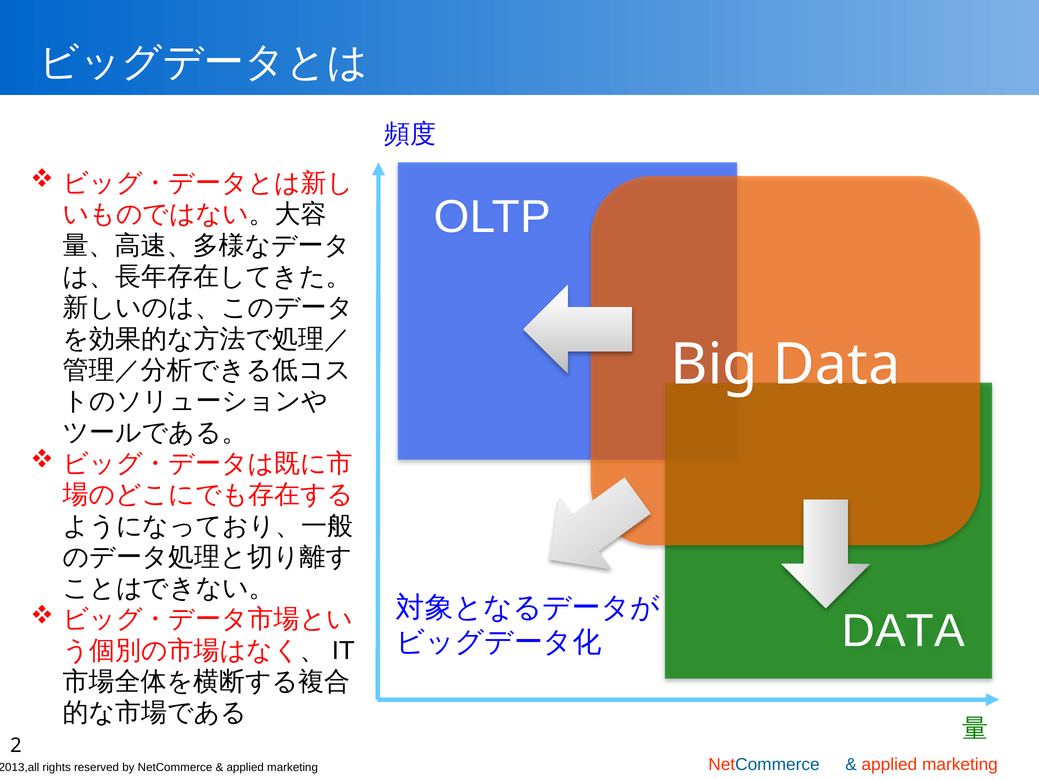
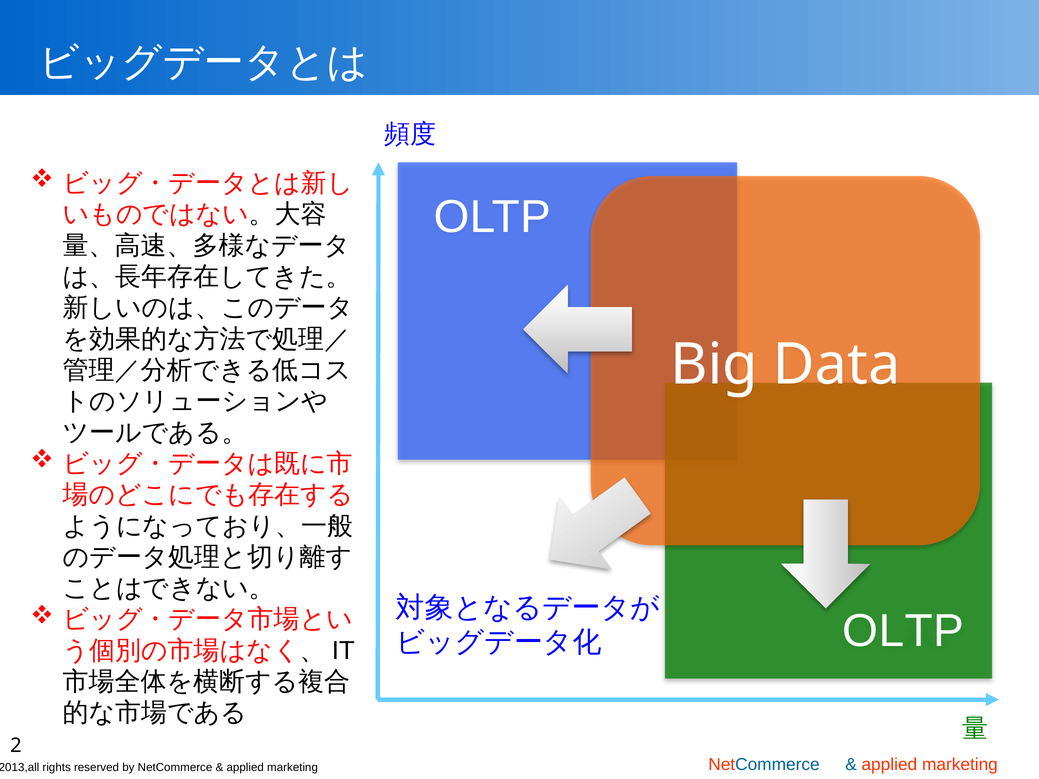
DATA at (903, 631): DATA -> OLTP
